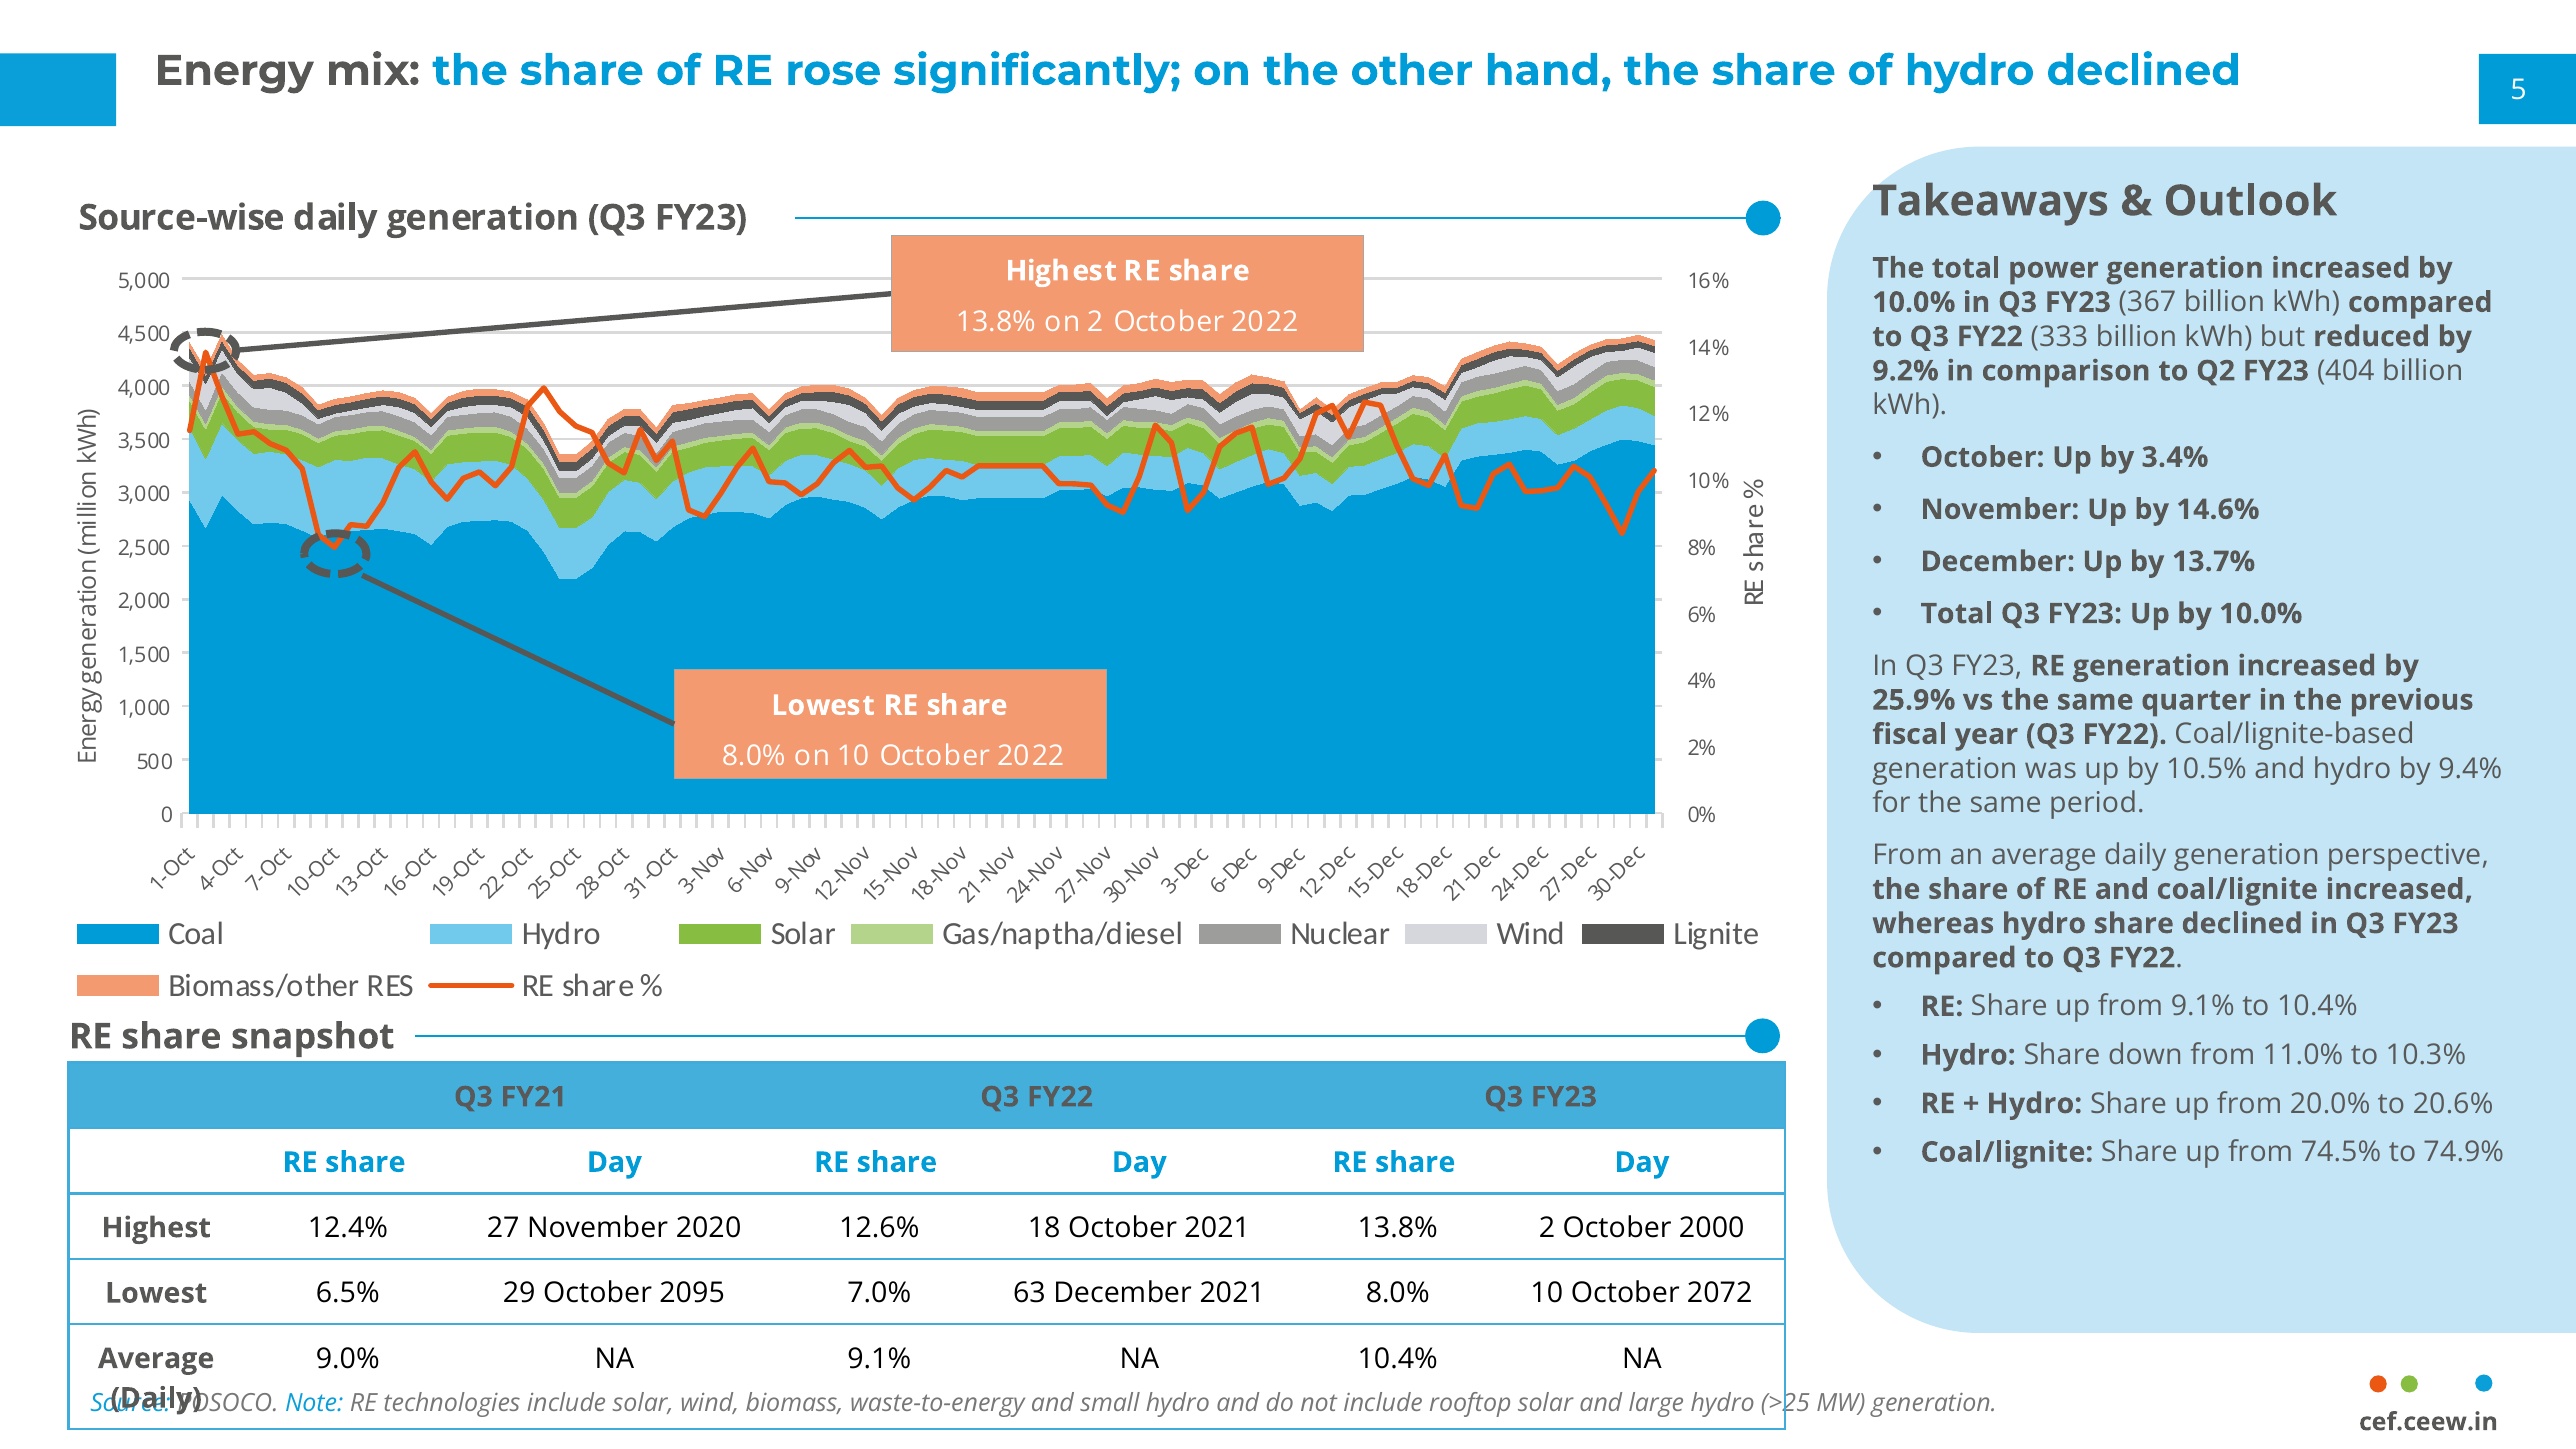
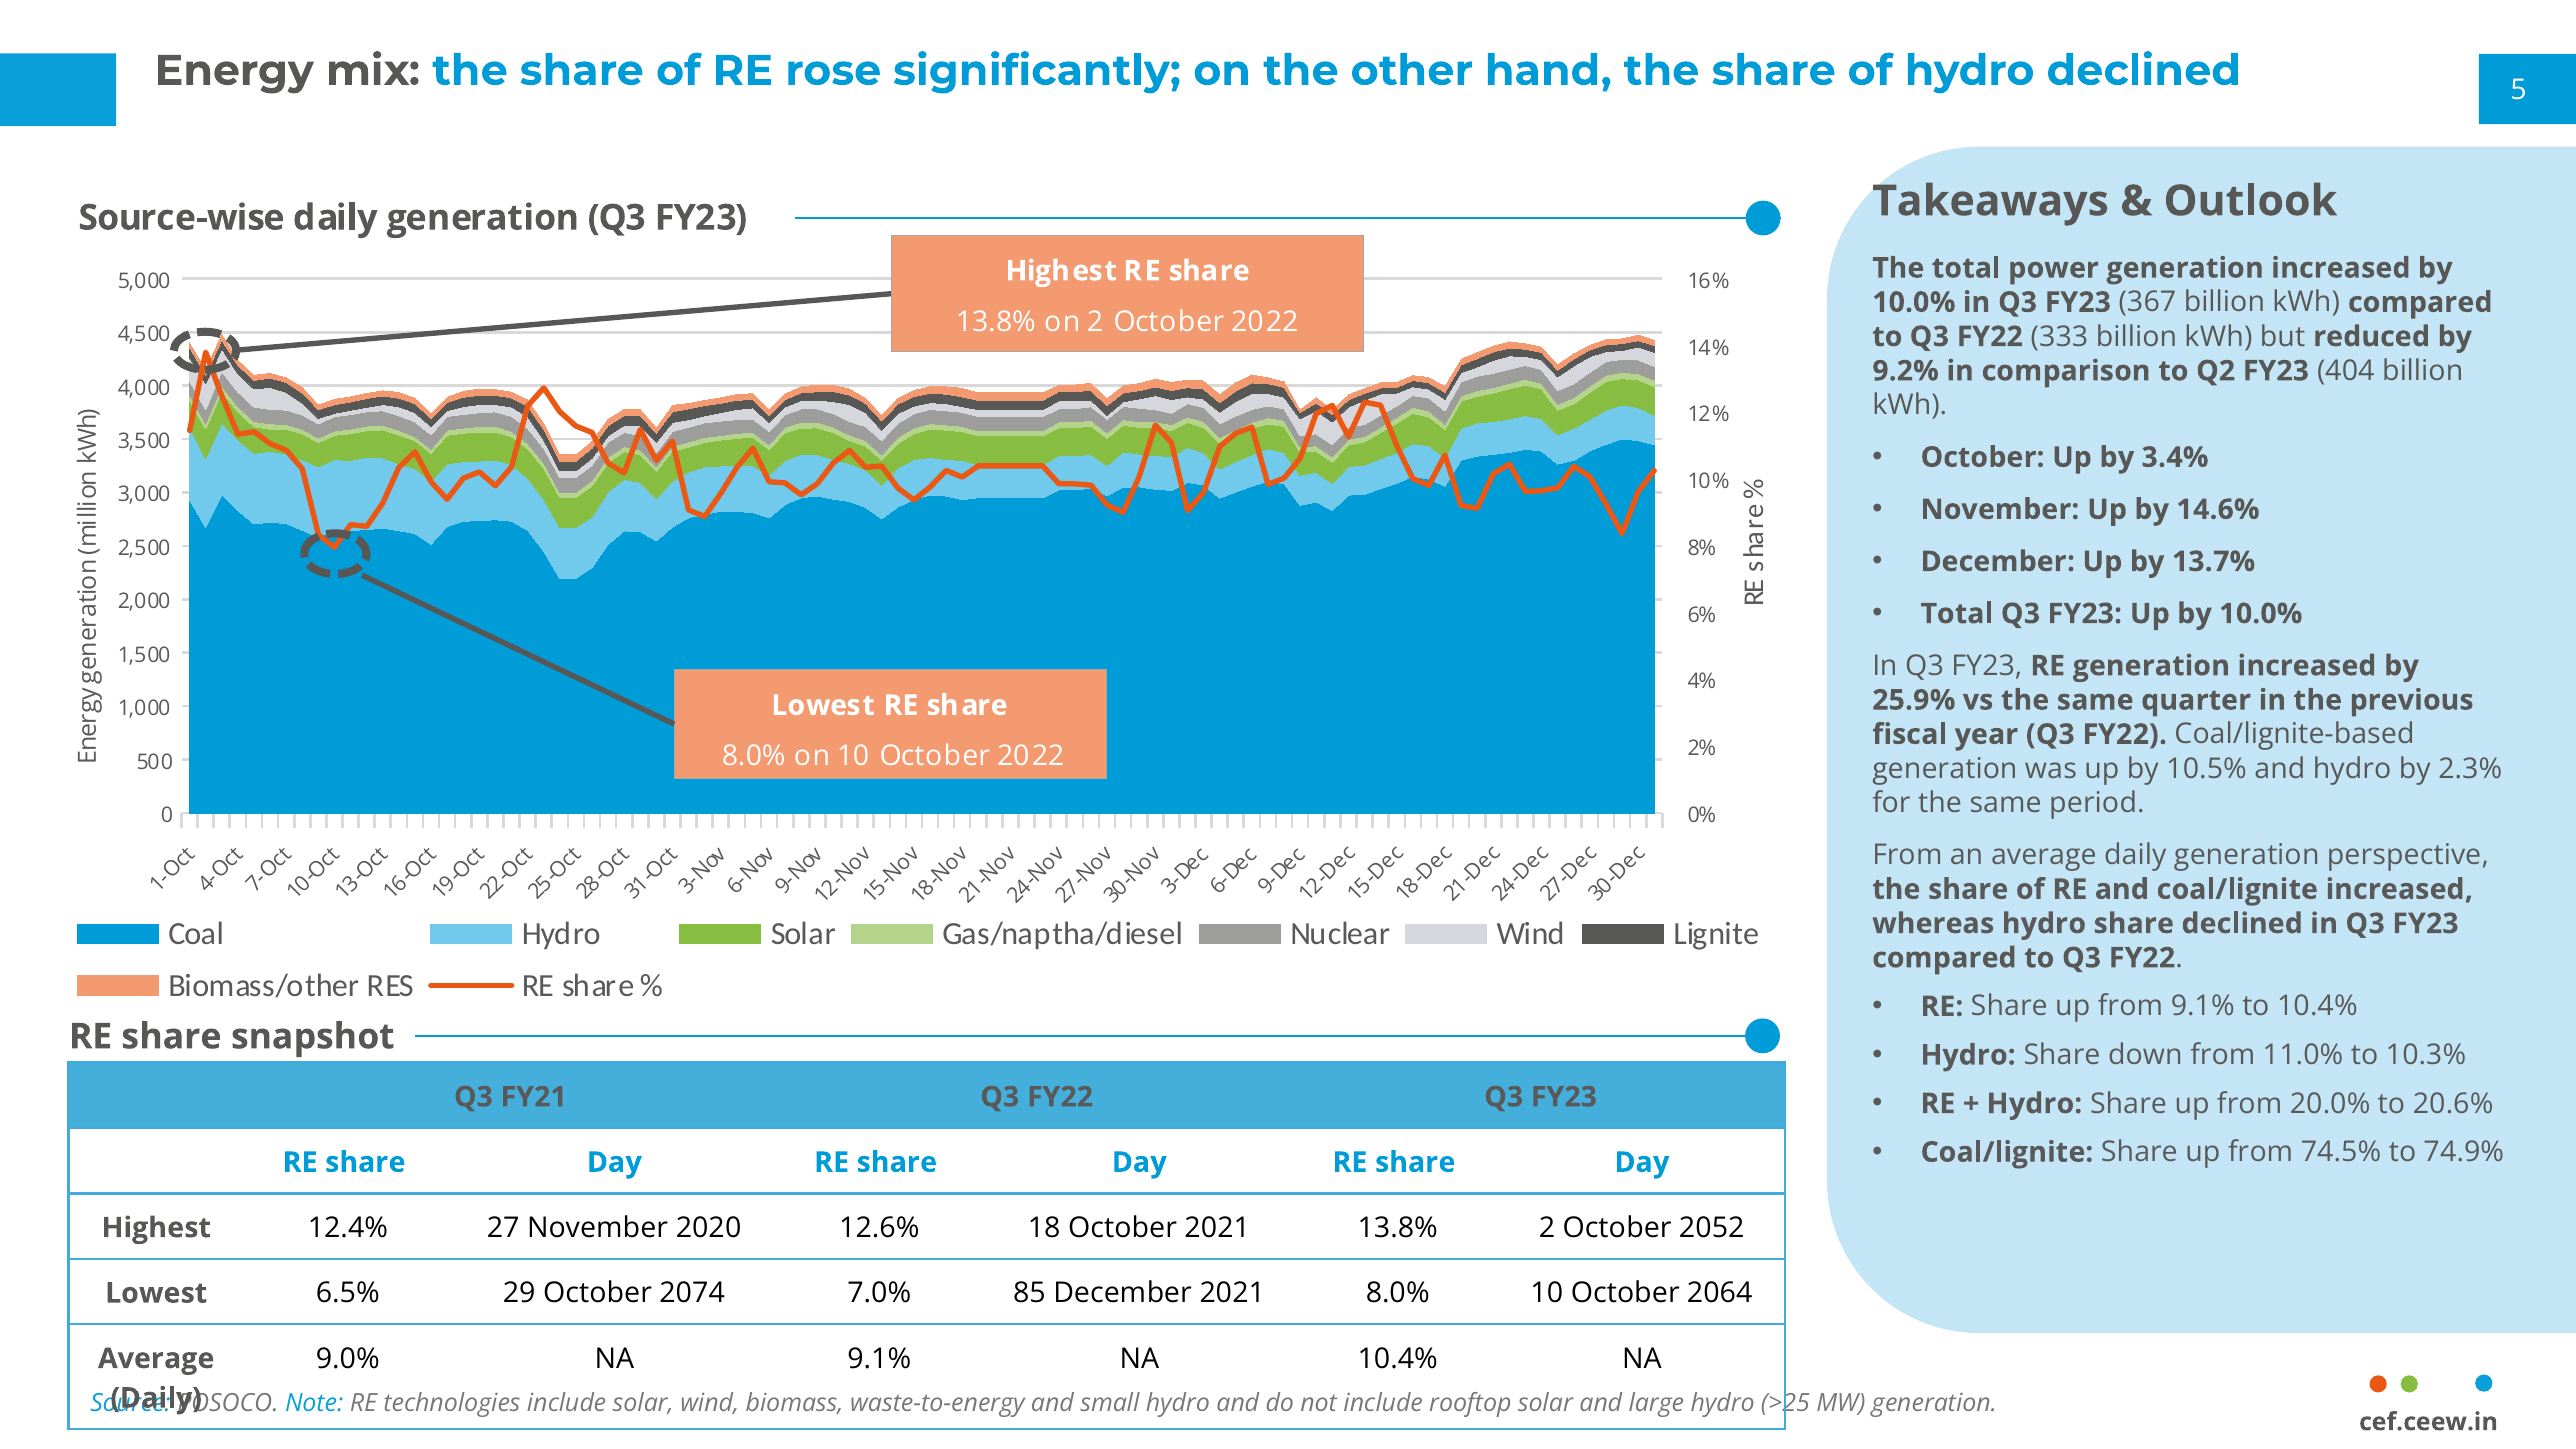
9.4%: 9.4% -> 2.3%
2000: 2000 -> 2052
2095: 2095 -> 2074
63: 63 -> 85
2072: 2072 -> 2064
